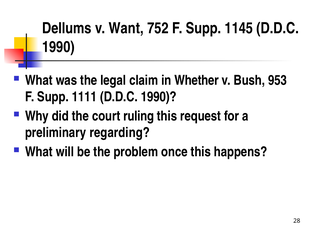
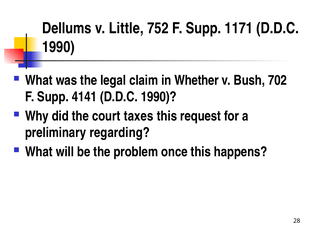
Want: Want -> Little
1145: 1145 -> 1171
953: 953 -> 702
1111: 1111 -> 4141
ruling: ruling -> taxes
